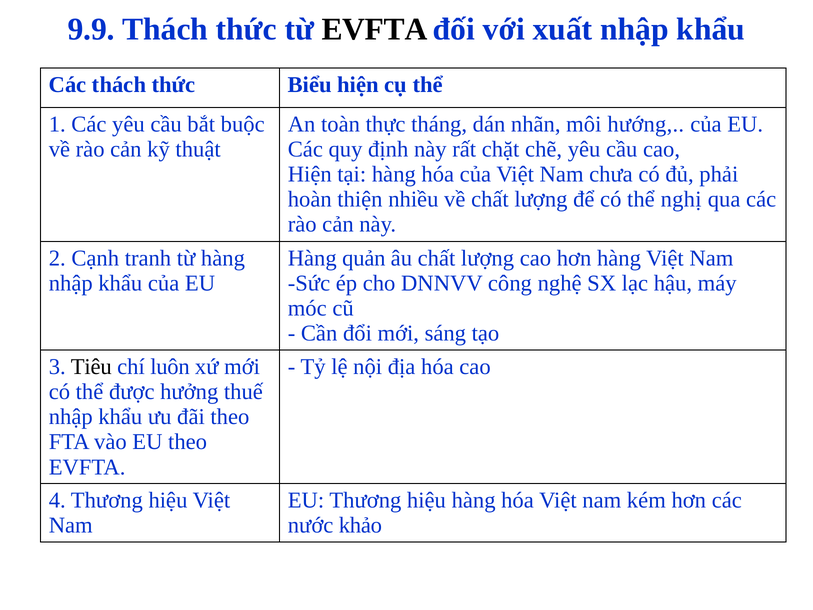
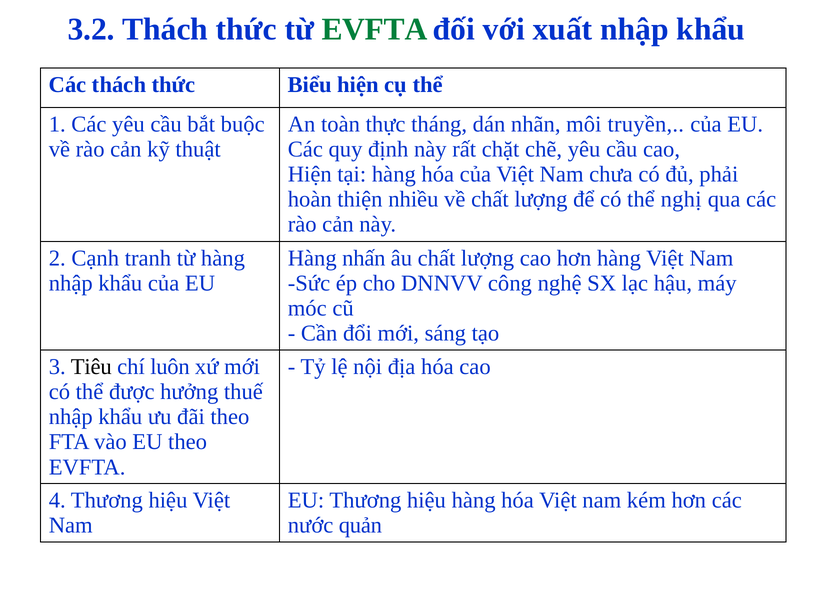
9.9: 9.9 -> 3.2
EVFTA at (375, 29) colour: black -> green
hướng: hướng -> truyền
quản: quản -> nhấn
khảo: khảo -> quản
